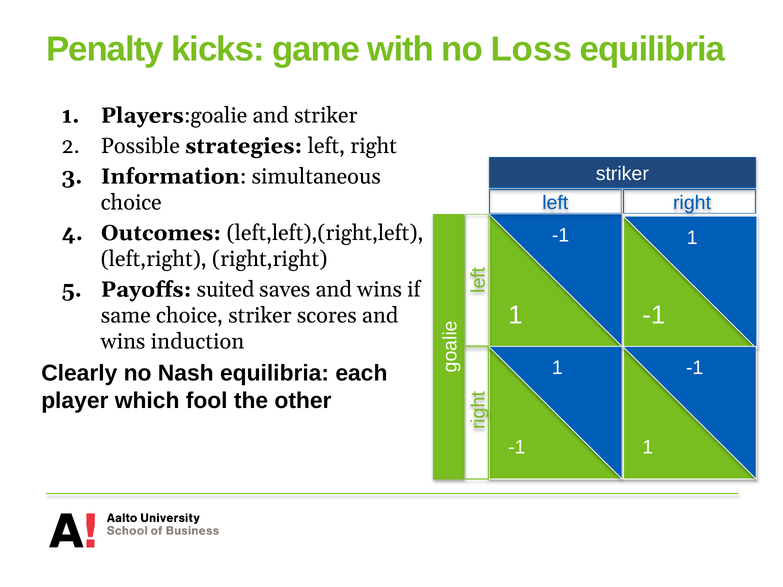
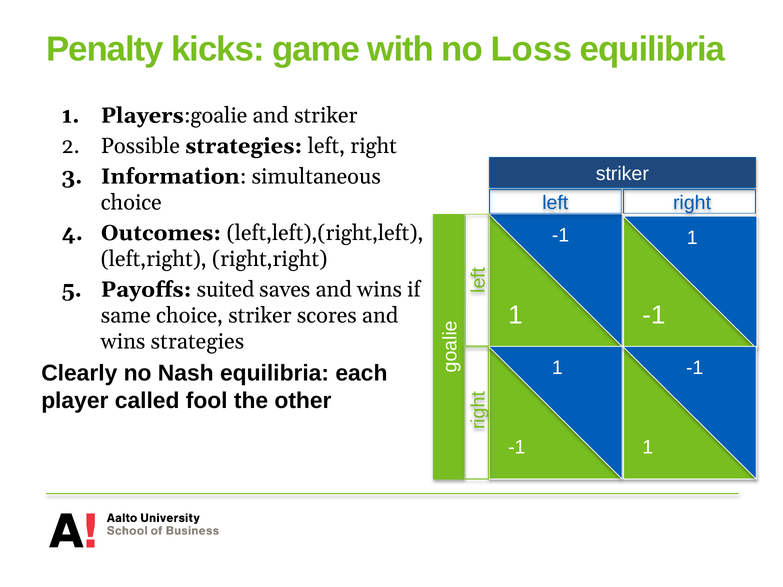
wins induction: induction -> strategies
which: which -> called
